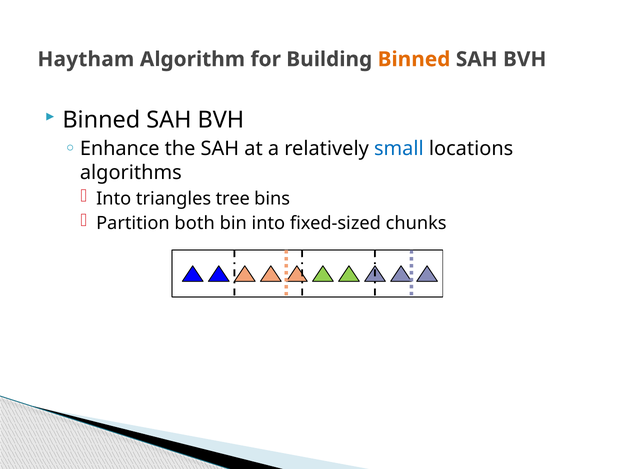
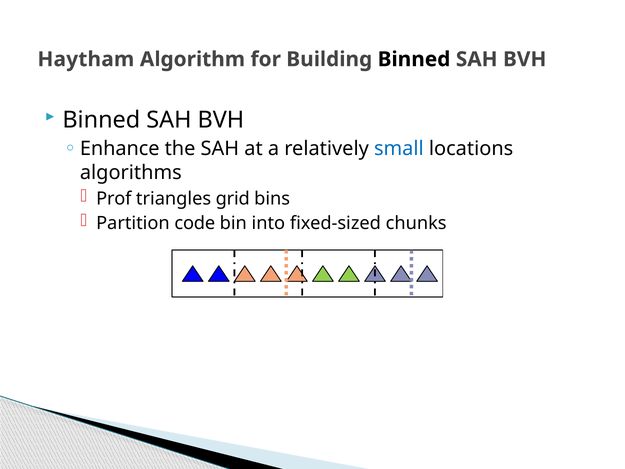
Binned at (414, 59) colour: orange -> black
Into at (114, 198): Into -> Prof
tree: tree -> grid
both: both -> code
